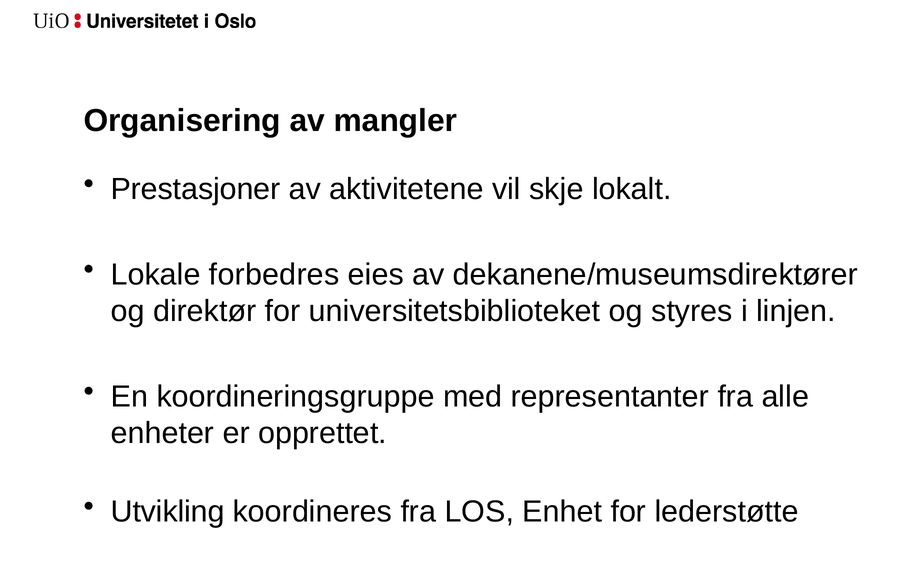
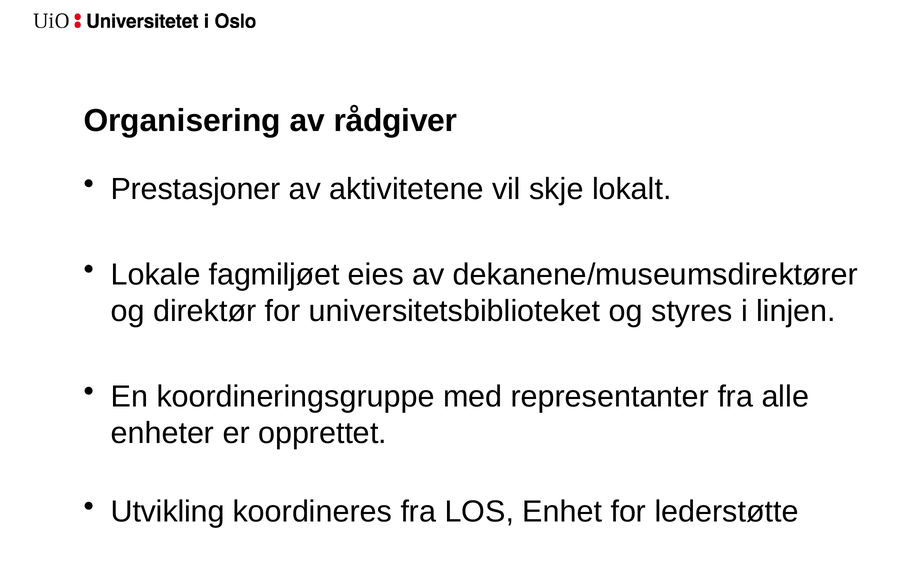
mangler: mangler -> rådgiver
forbedres: forbedres -> fagmiljøet
